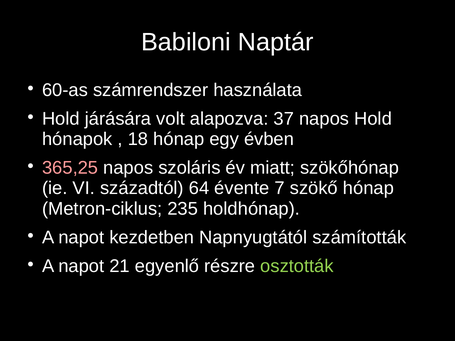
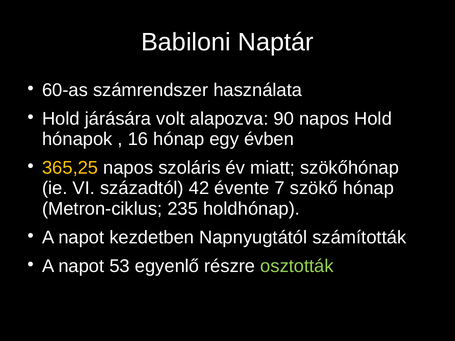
37: 37 -> 90
18: 18 -> 16
365,25 colour: pink -> yellow
64: 64 -> 42
21: 21 -> 53
